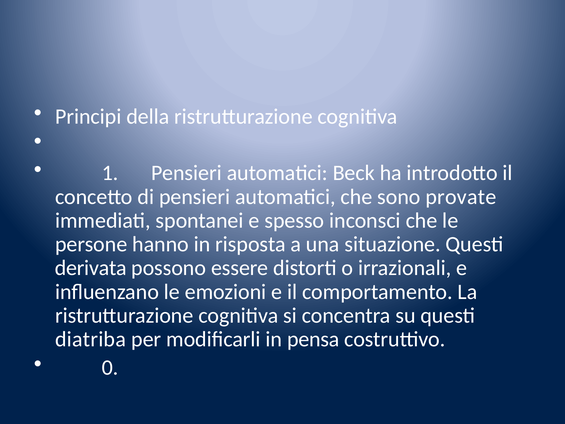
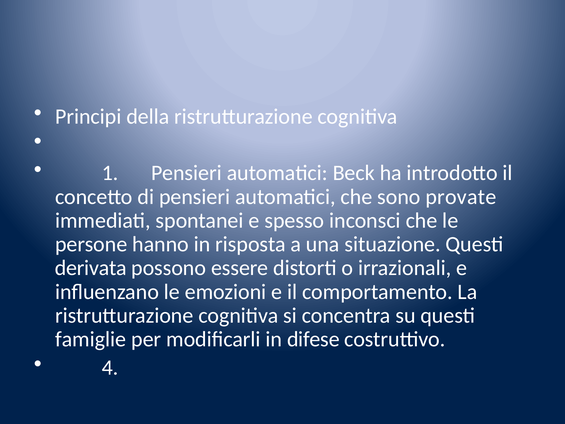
diatriba: diatriba -> famiglie
pensa: pensa -> difese
0: 0 -> 4
